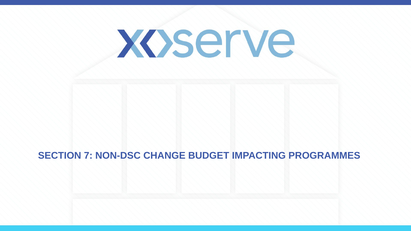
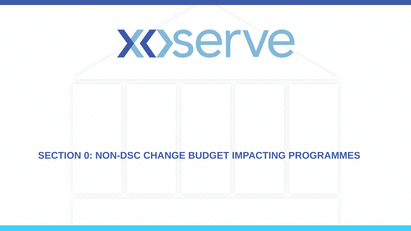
7: 7 -> 0
